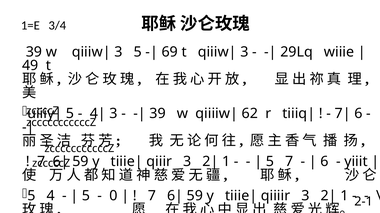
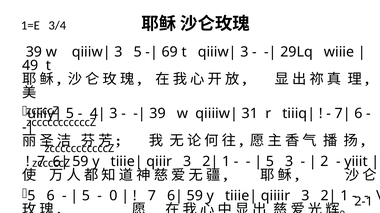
62: 62 -> 31
5 7: 7 -> 3
6 at (325, 162): 6 -> 2
5 4: 4 -> 6
